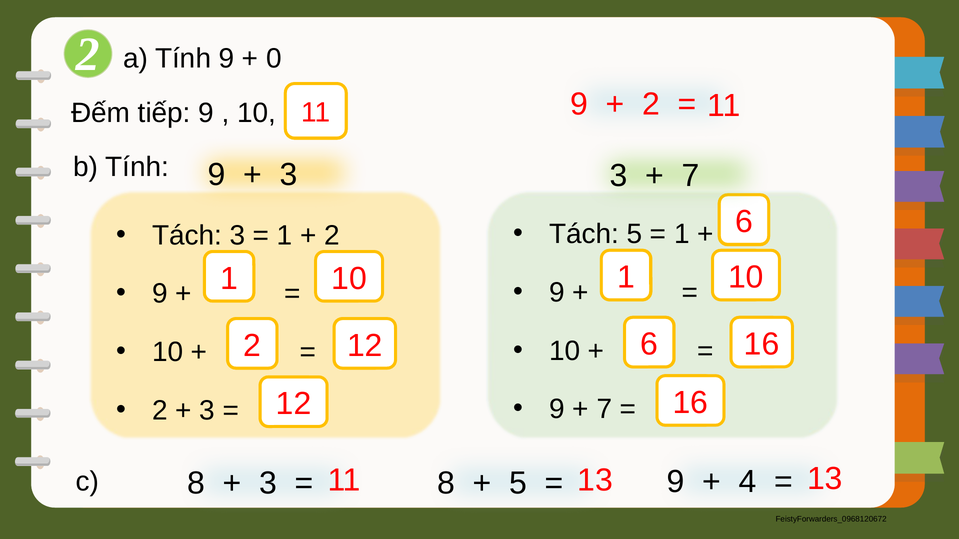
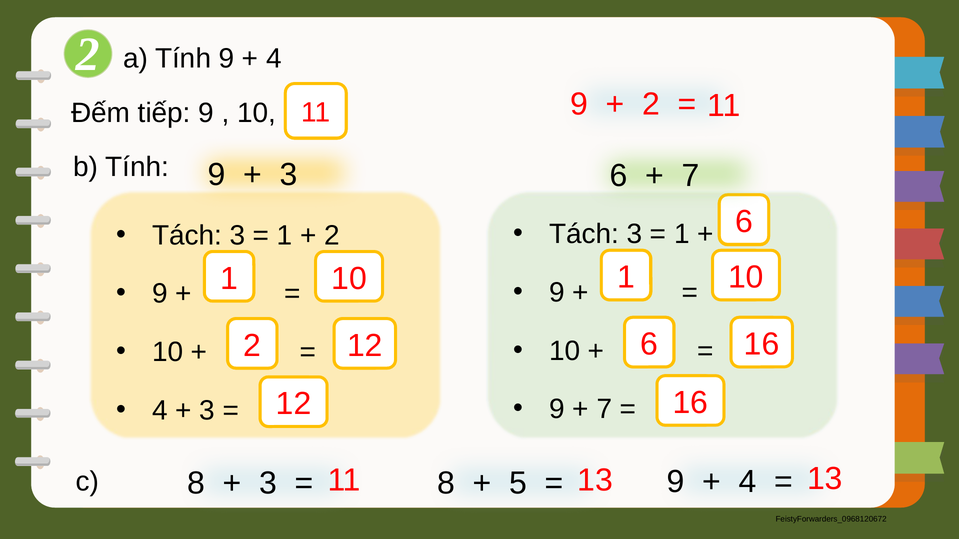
0 at (274, 59): 0 -> 4
3 3: 3 -> 6
5 at (635, 234): 5 -> 3
2 at (160, 411): 2 -> 4
